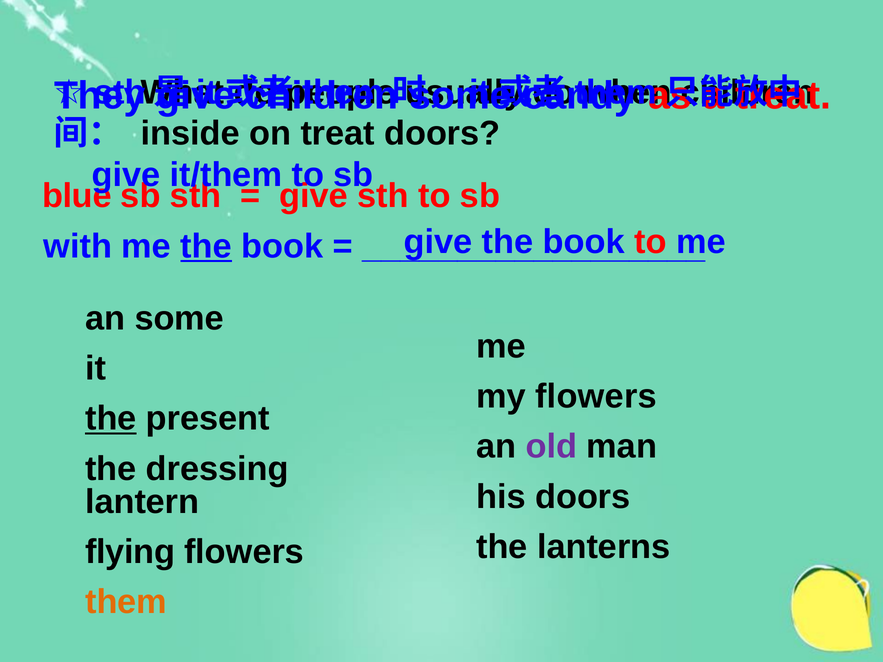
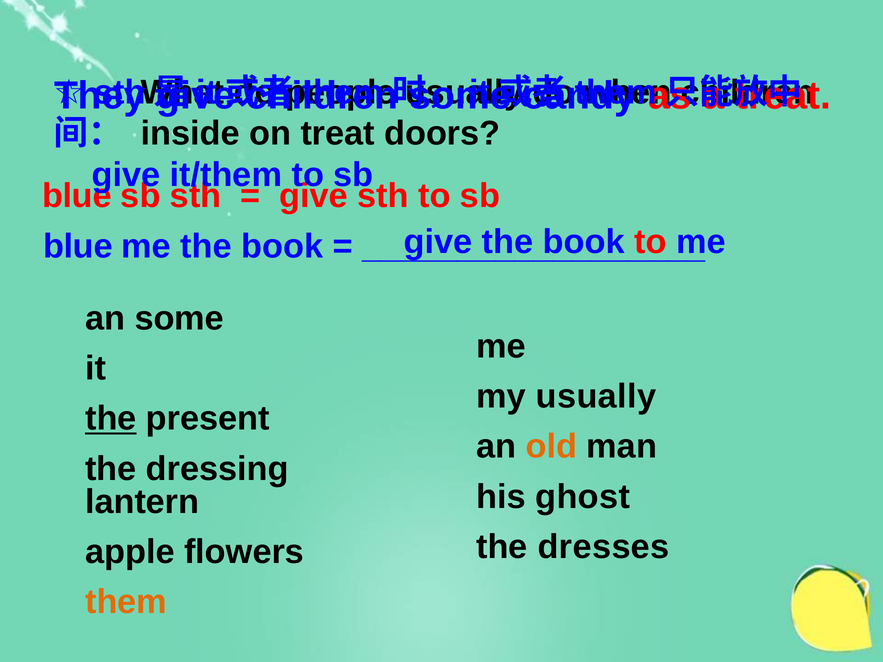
with at (78, 246): with -> blue
the at (206, 246) underline: present -> none
my flowers: flowers -> usually
old colour: purple -> orange
his doors: doors -> ghost
lanterns: lanterns -> dresses
flying: flying -> apple
